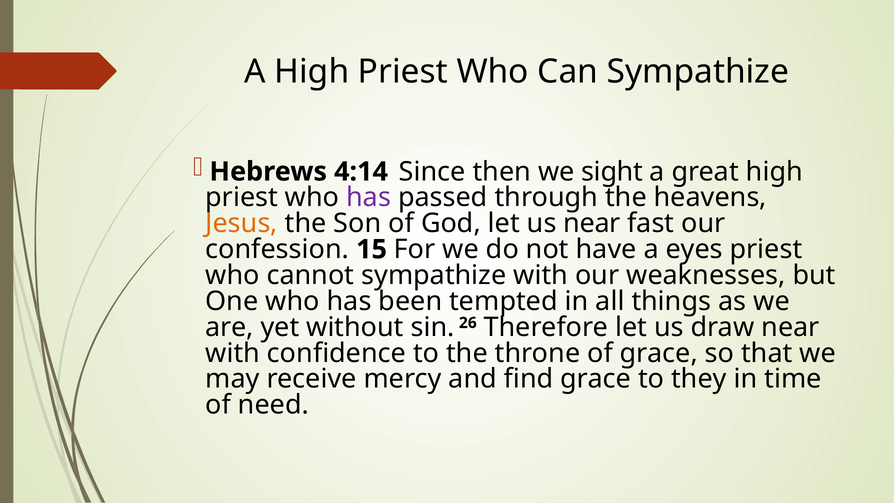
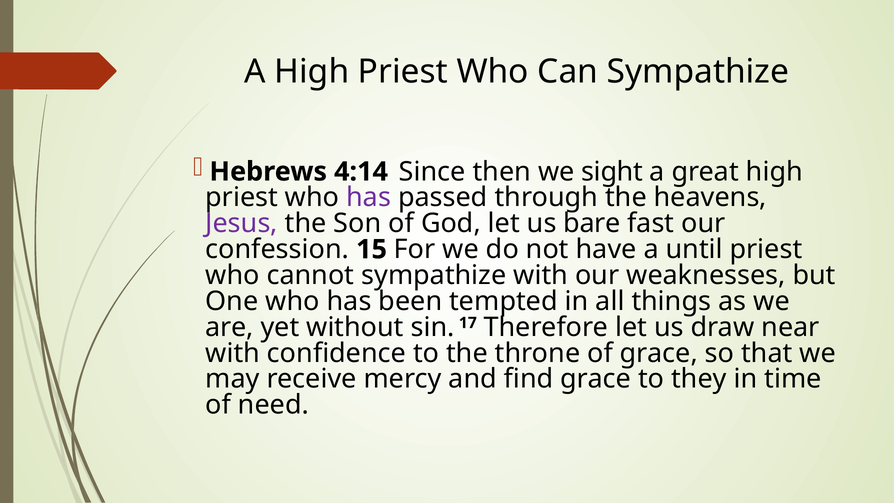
Jesus colour: orange -> purple
us near: near -> bare
eyes: eyes -> until
26: 26 -> 17
